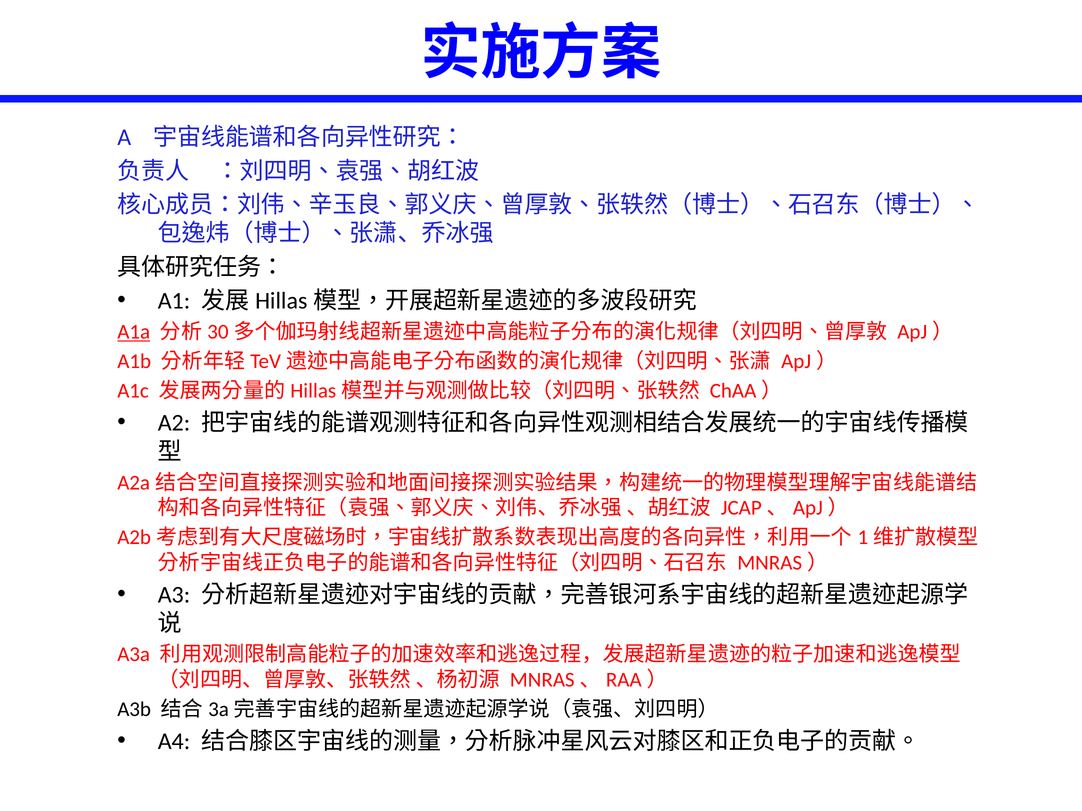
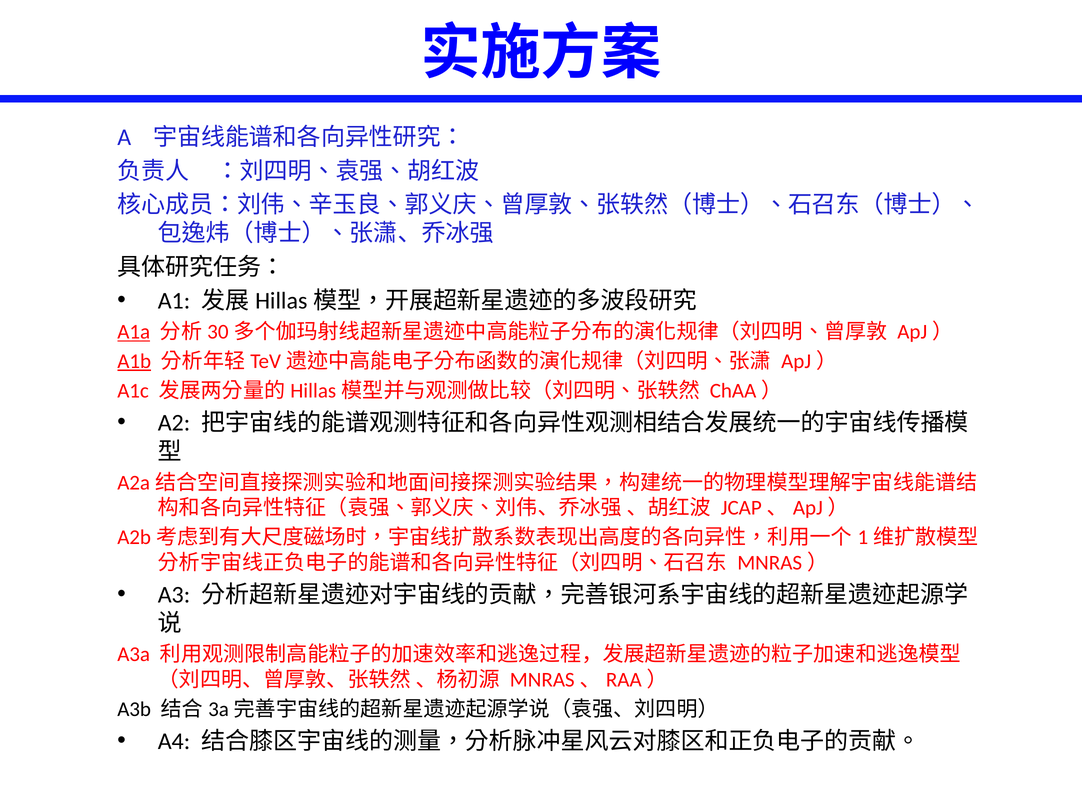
A1b underline: none -> present
